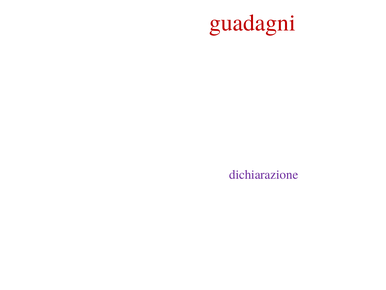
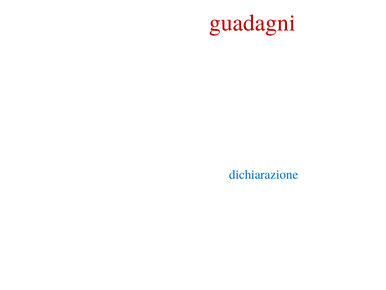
dichiarazione colour: purple -> blue
